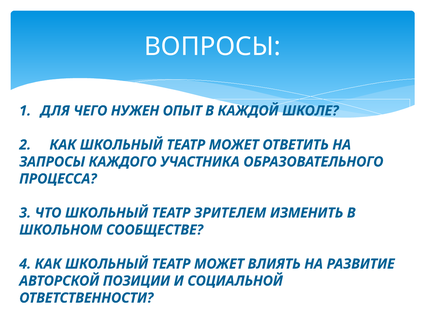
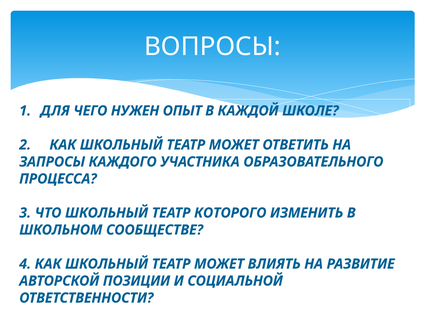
ЗРИТЕЛЕМ: ЗРИТЕЛЕМ -> КОТОРОГО
